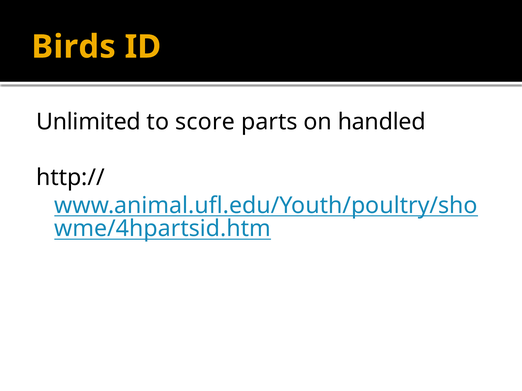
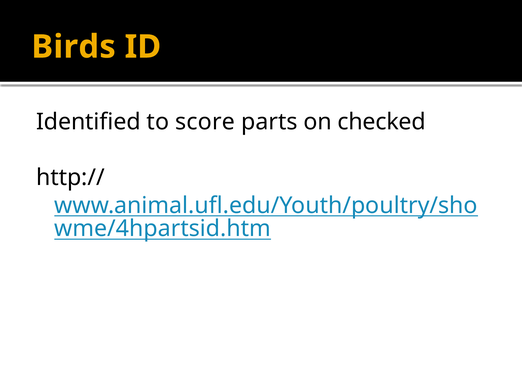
Unlimited: Unlimited -> Identified
handled: handled -> checked
